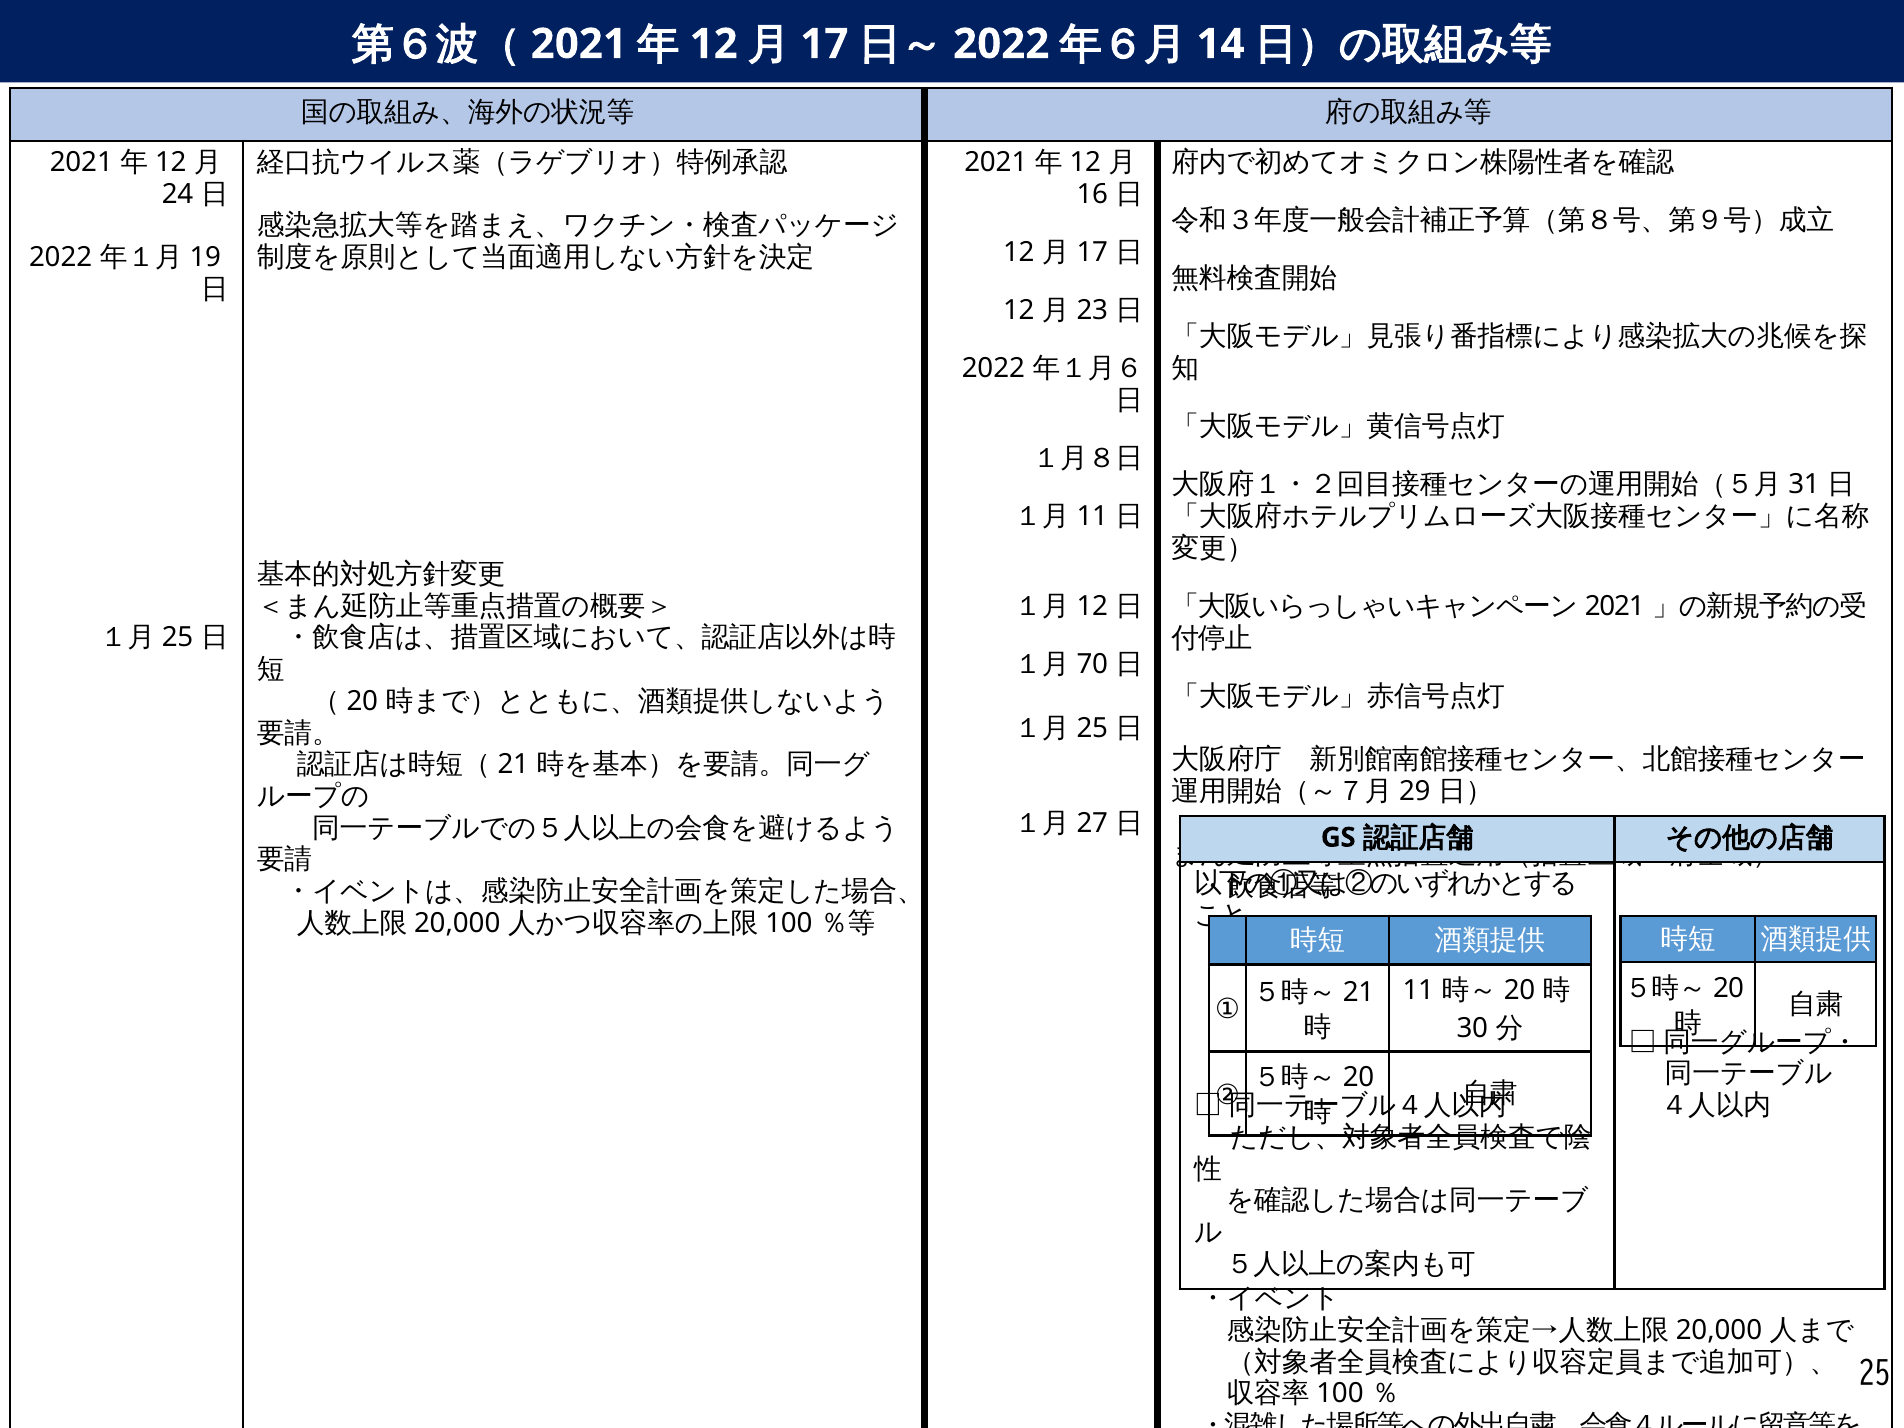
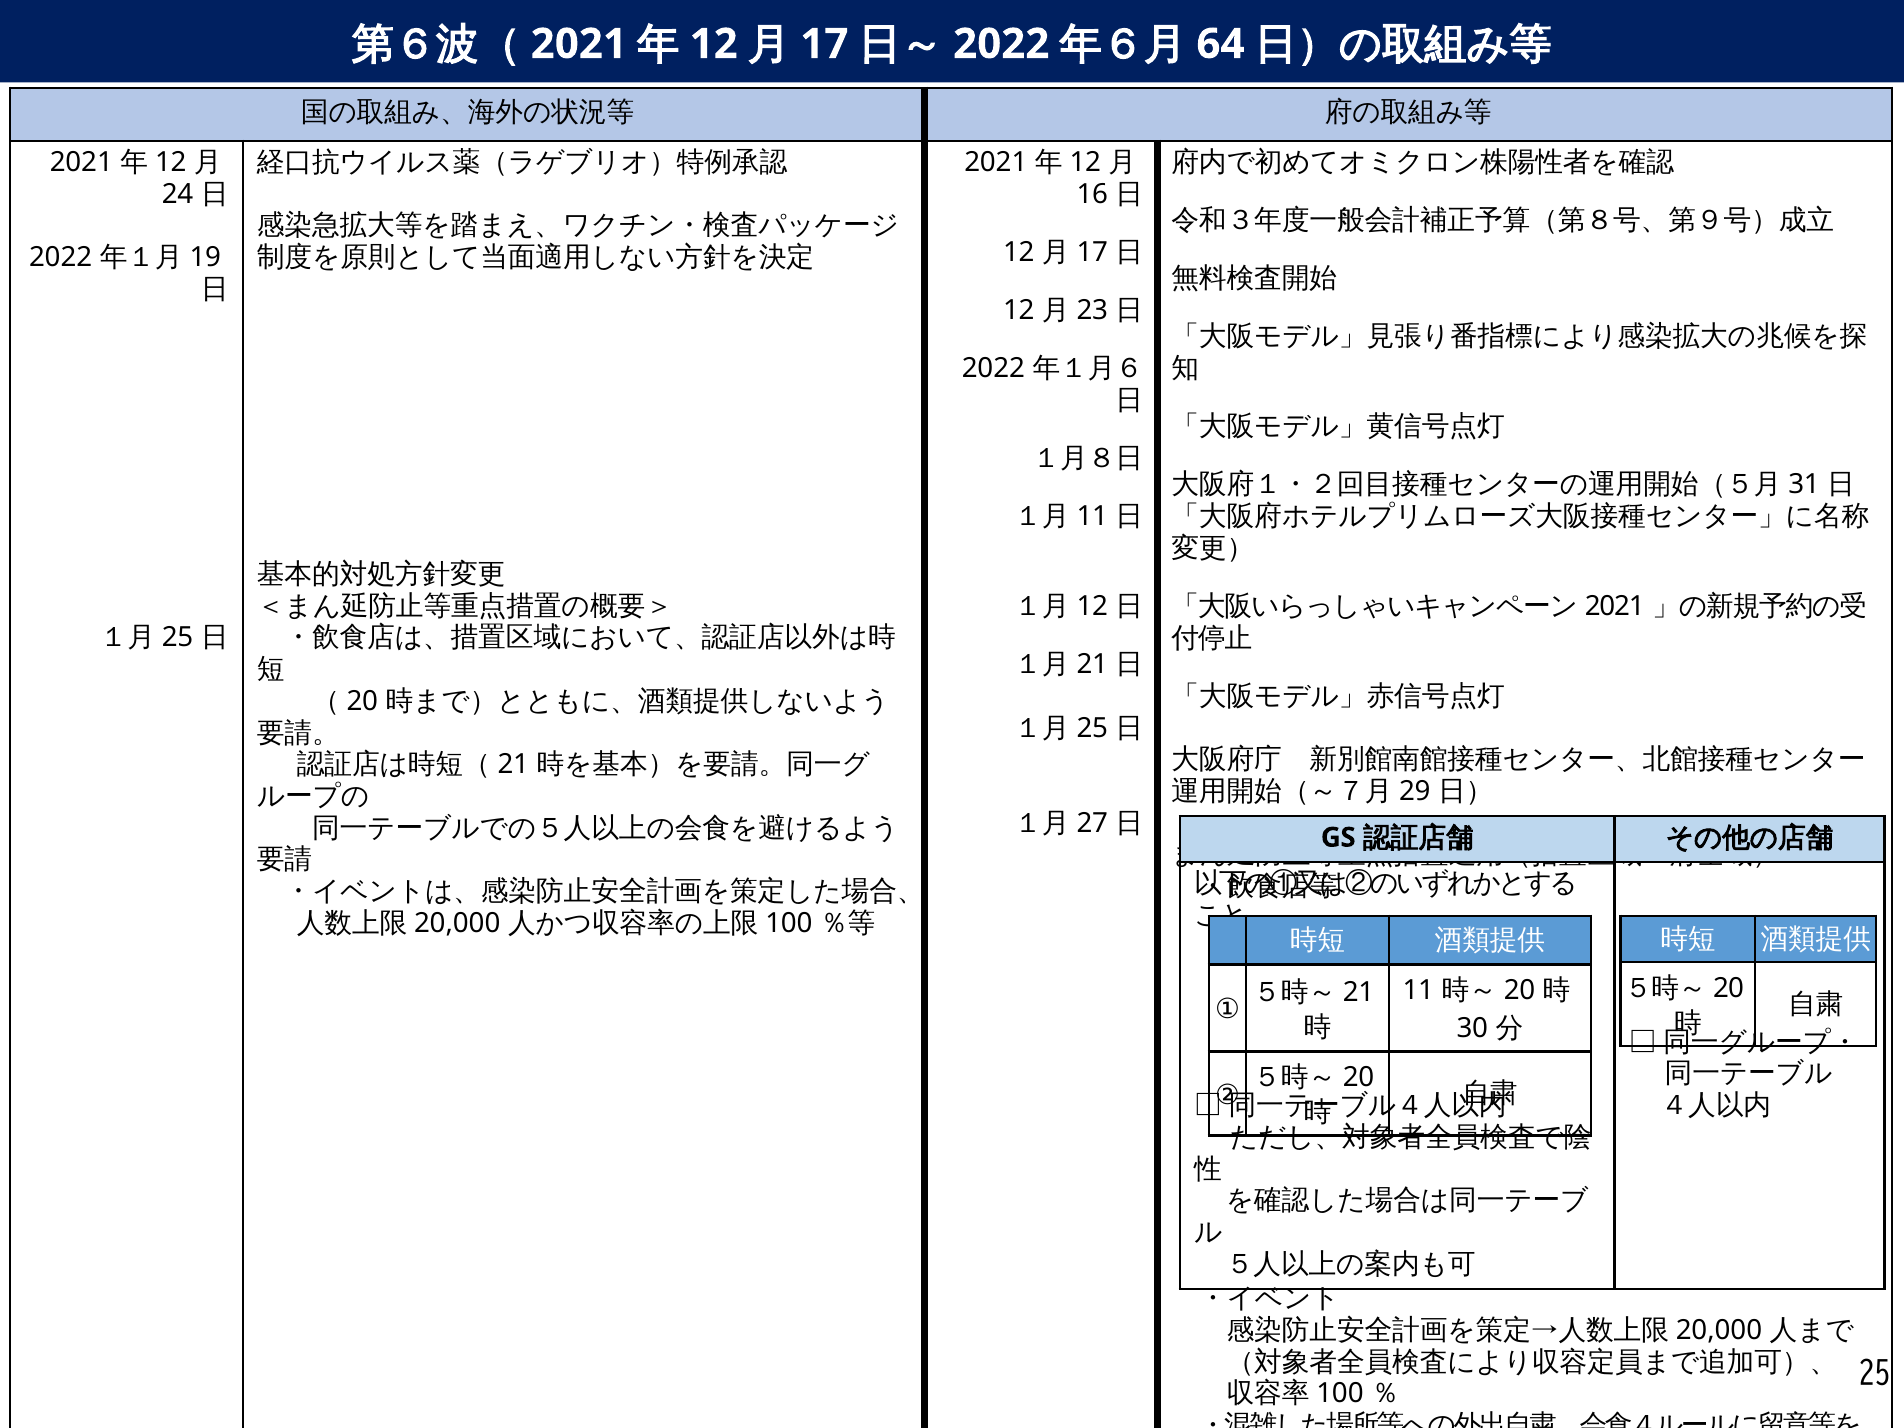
14: 14 -> 64
70 at (1092, 665): 70 -> 21
